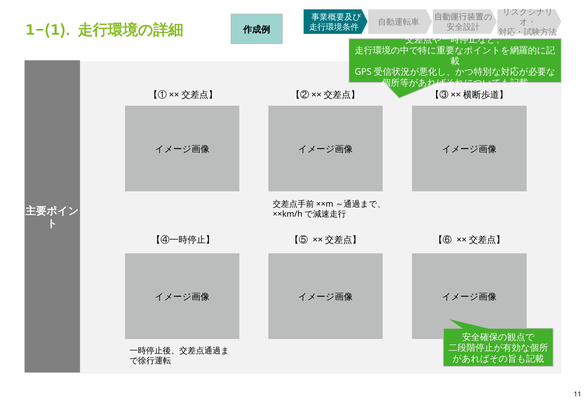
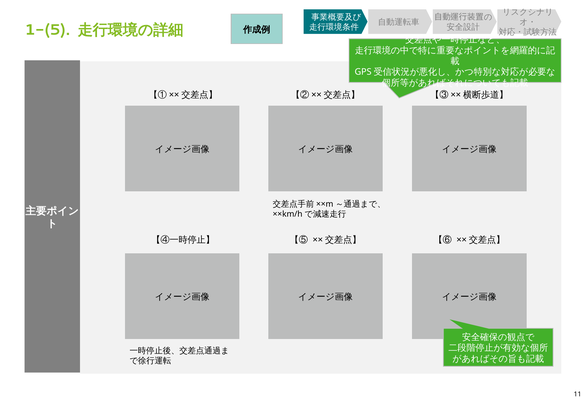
1-(1: 1-(1 -> 1-(5
